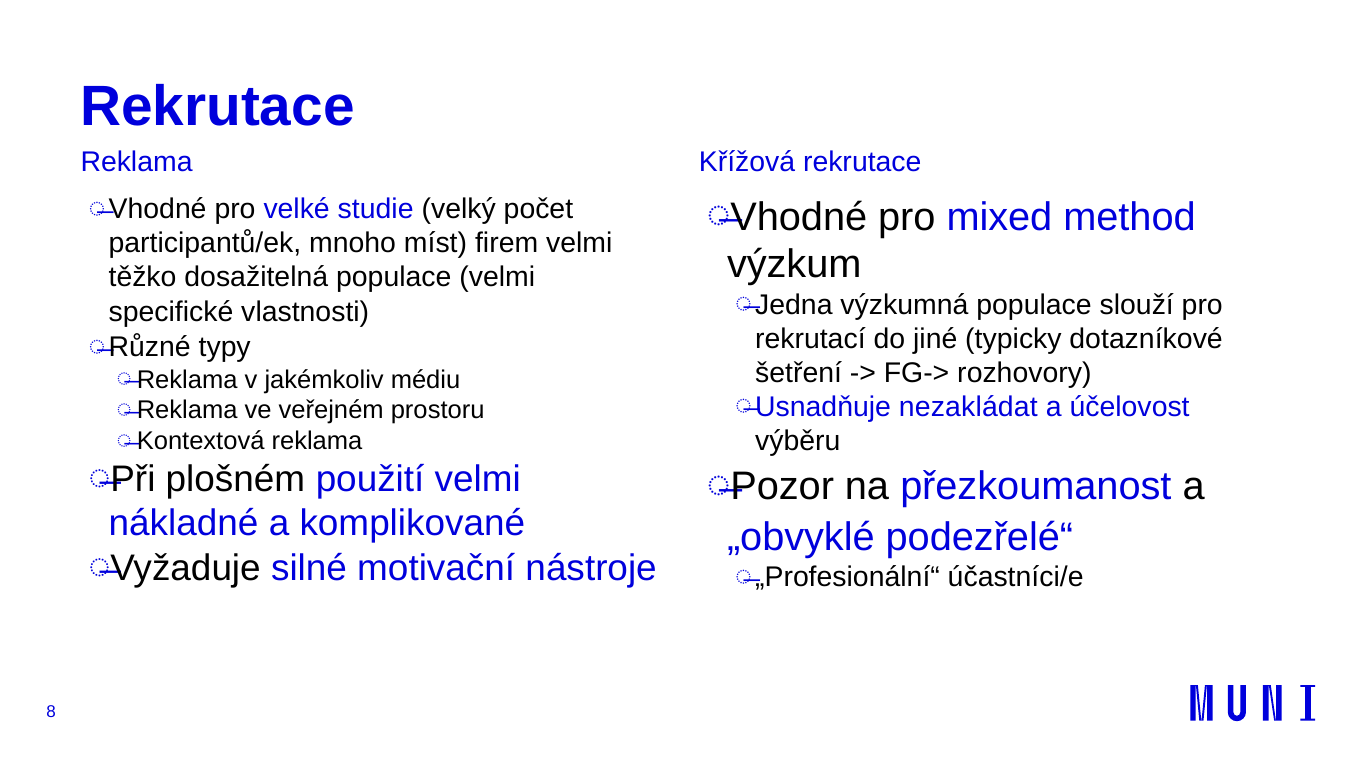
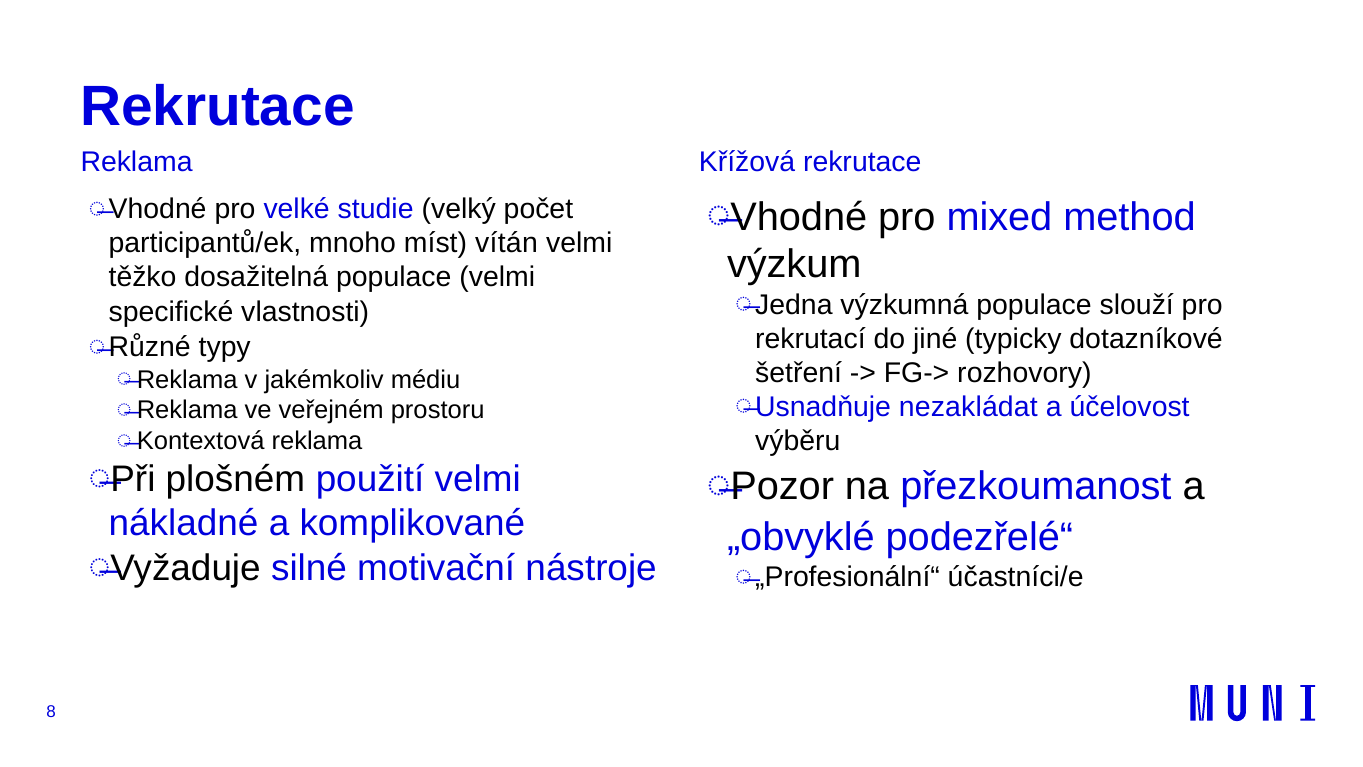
firem: firem -> vítán
